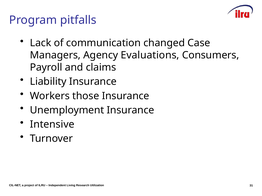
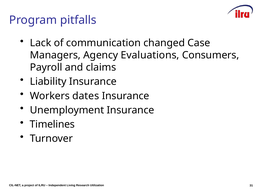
those: those -> dates
Intensive: Intensive -> Timelines
